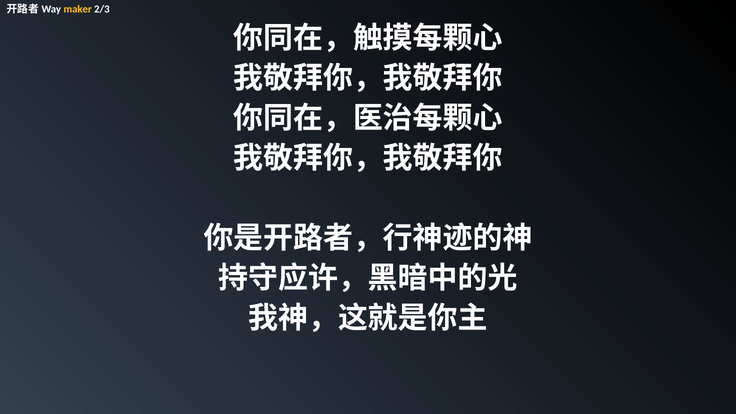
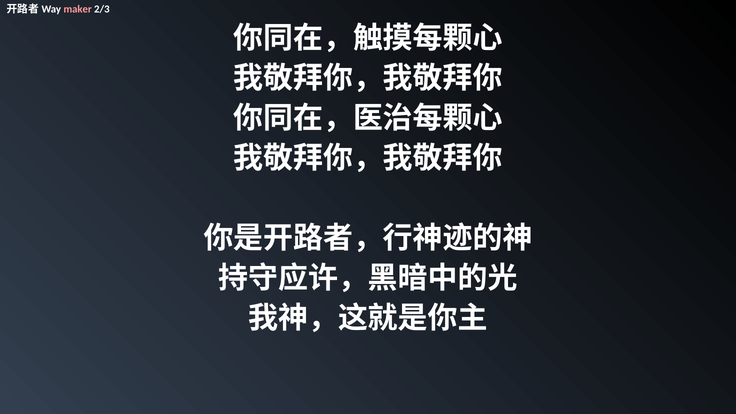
maker colour: yellow -> pink
